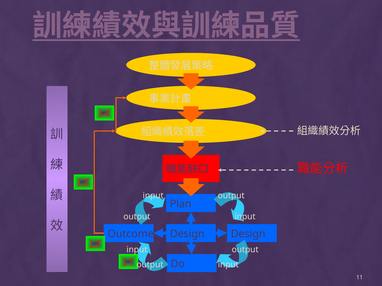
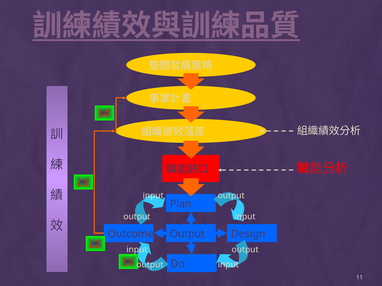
Outcome Design: Design -> Output
